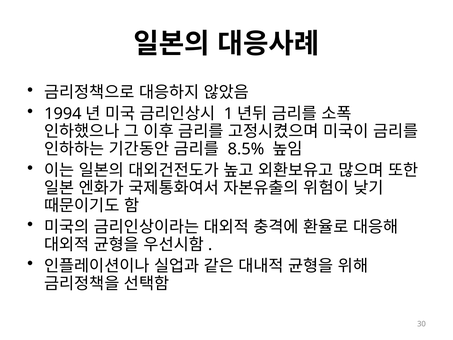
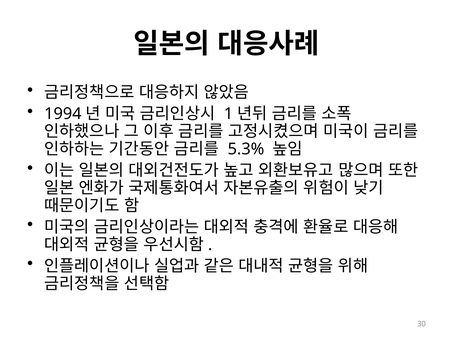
8.5%: 8.5% -> 5.3%
